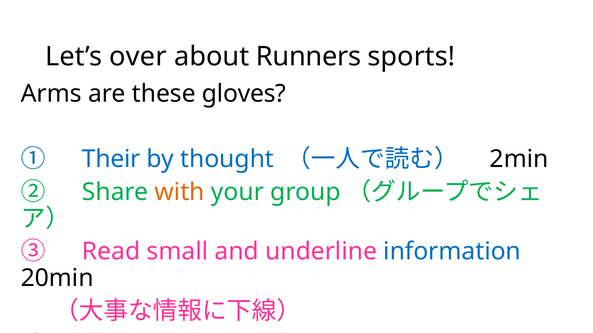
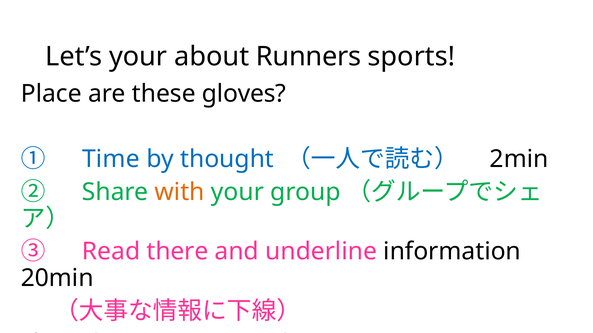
Let’s over: over -> your
Arms: Arms -> Place
① Their: Their -> Time
small: small -> there
information colour: blue -> black
